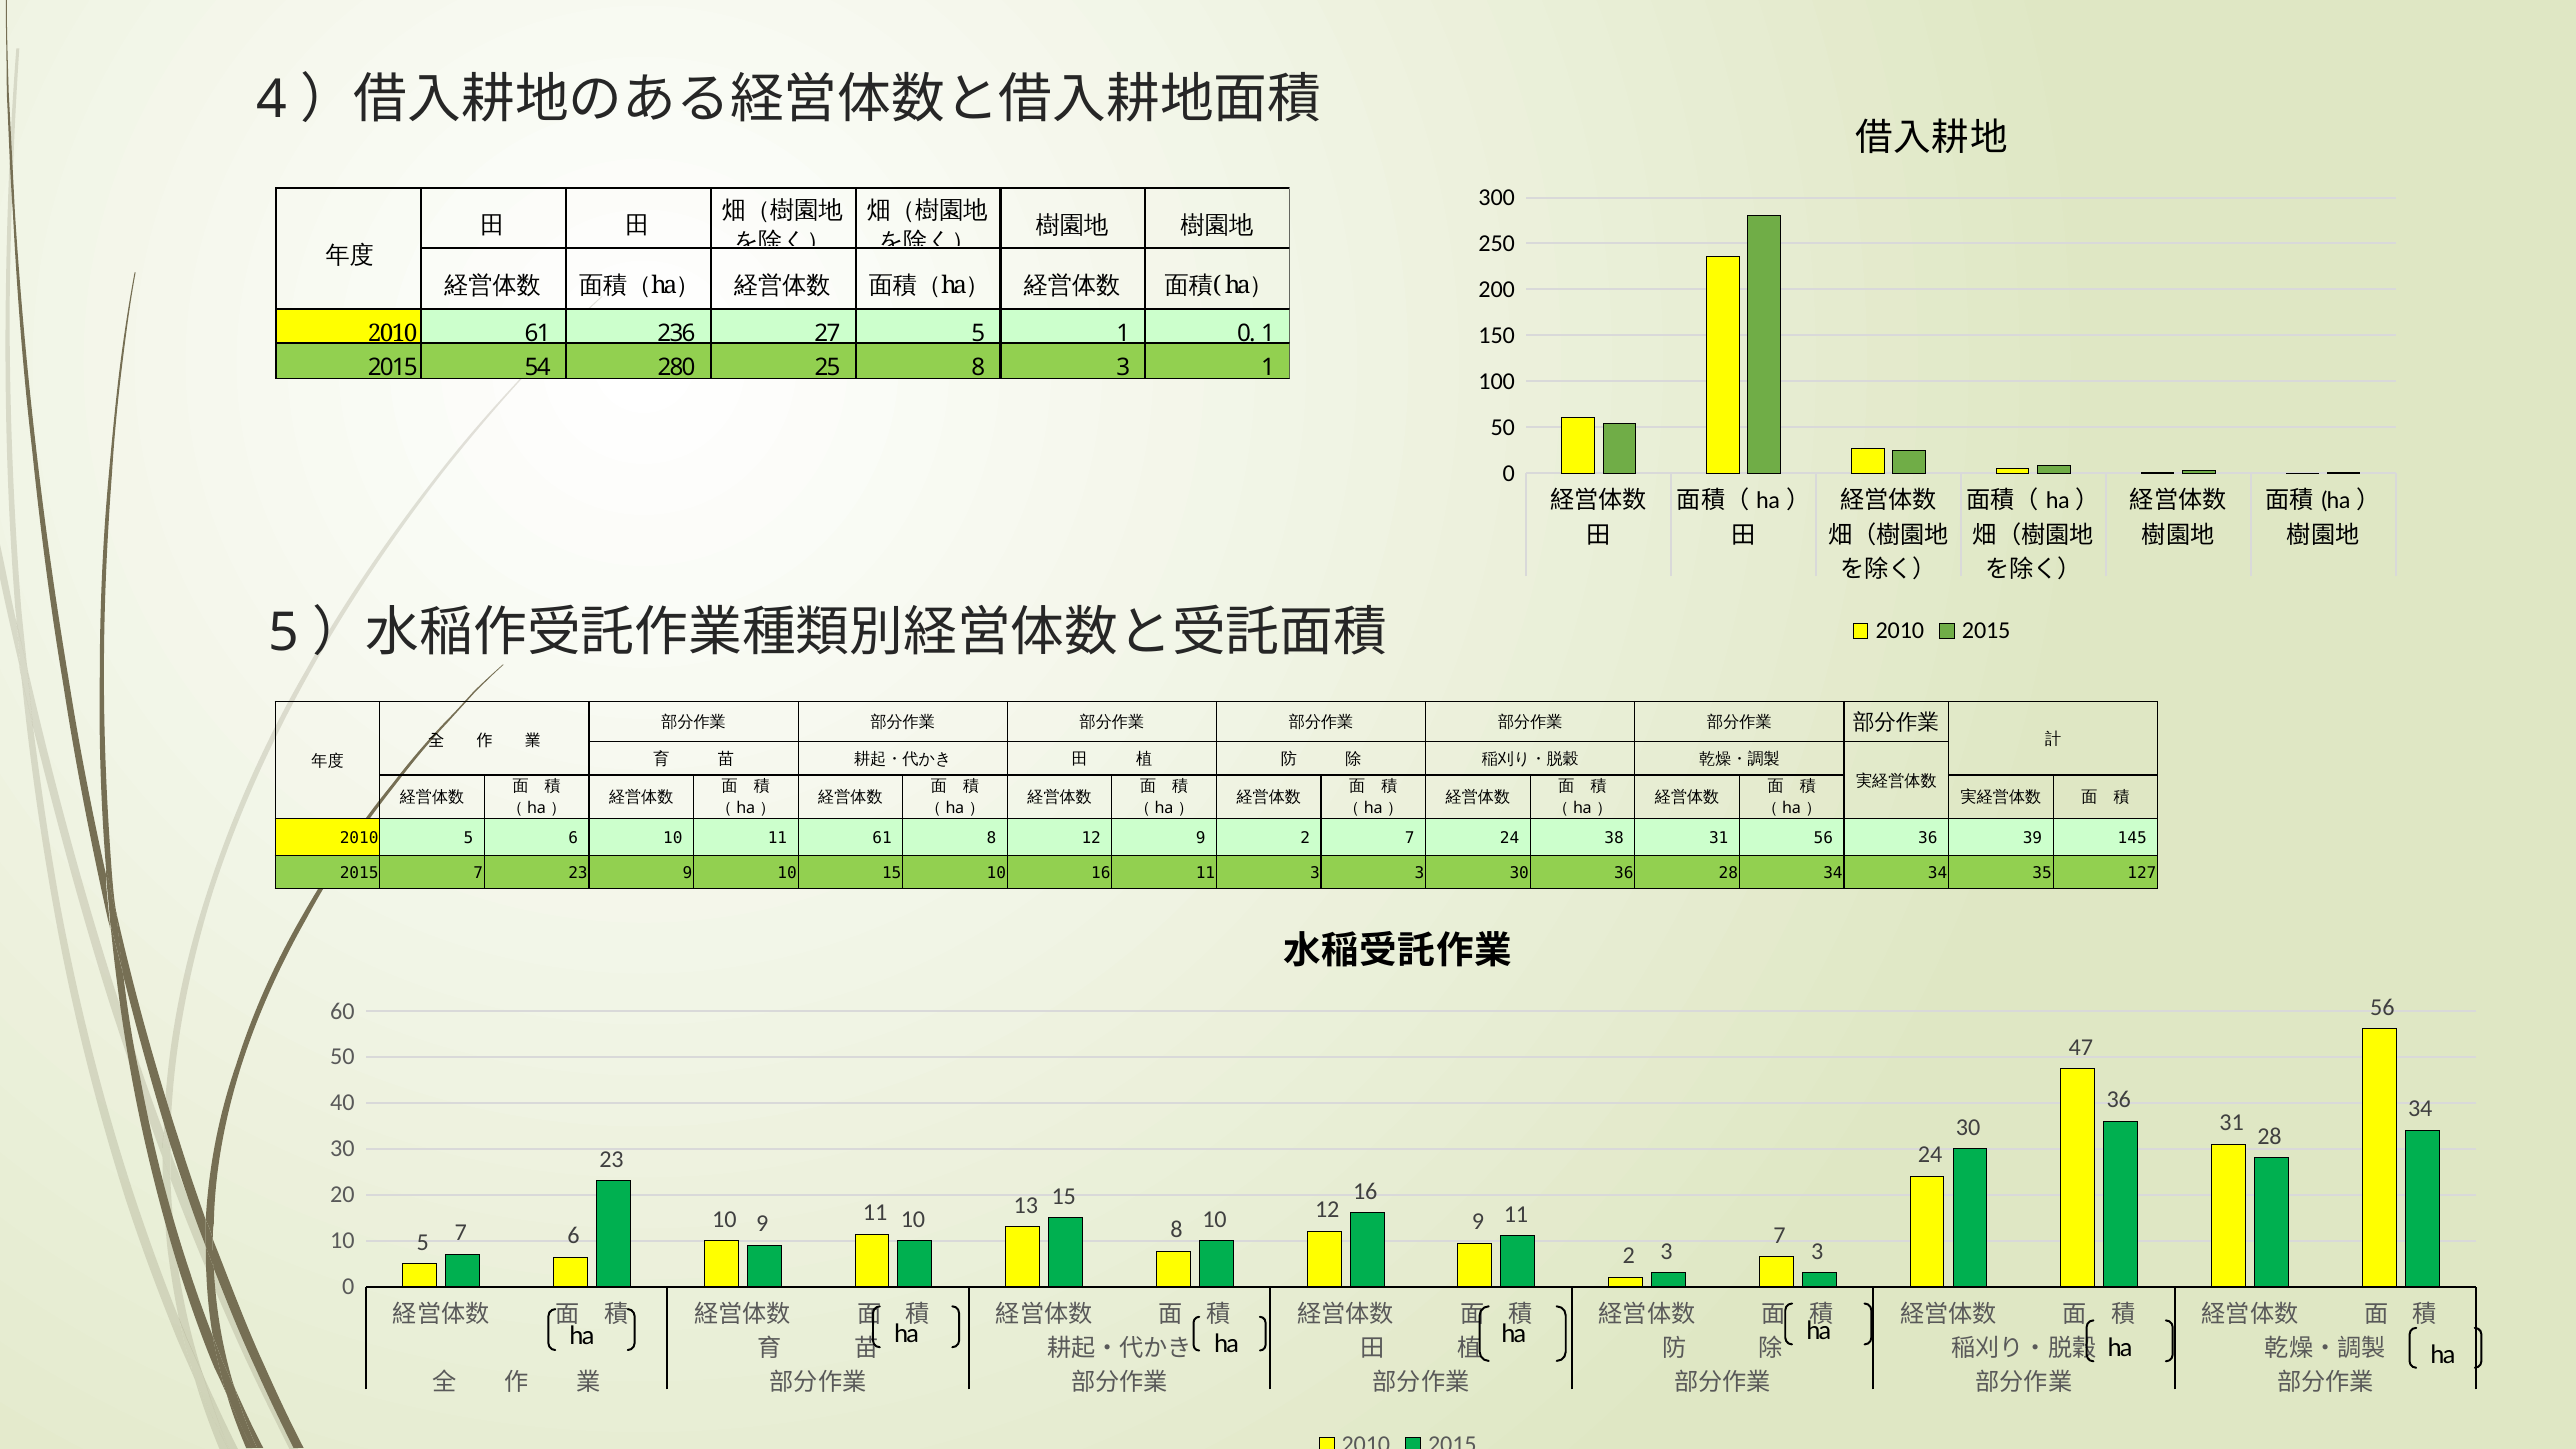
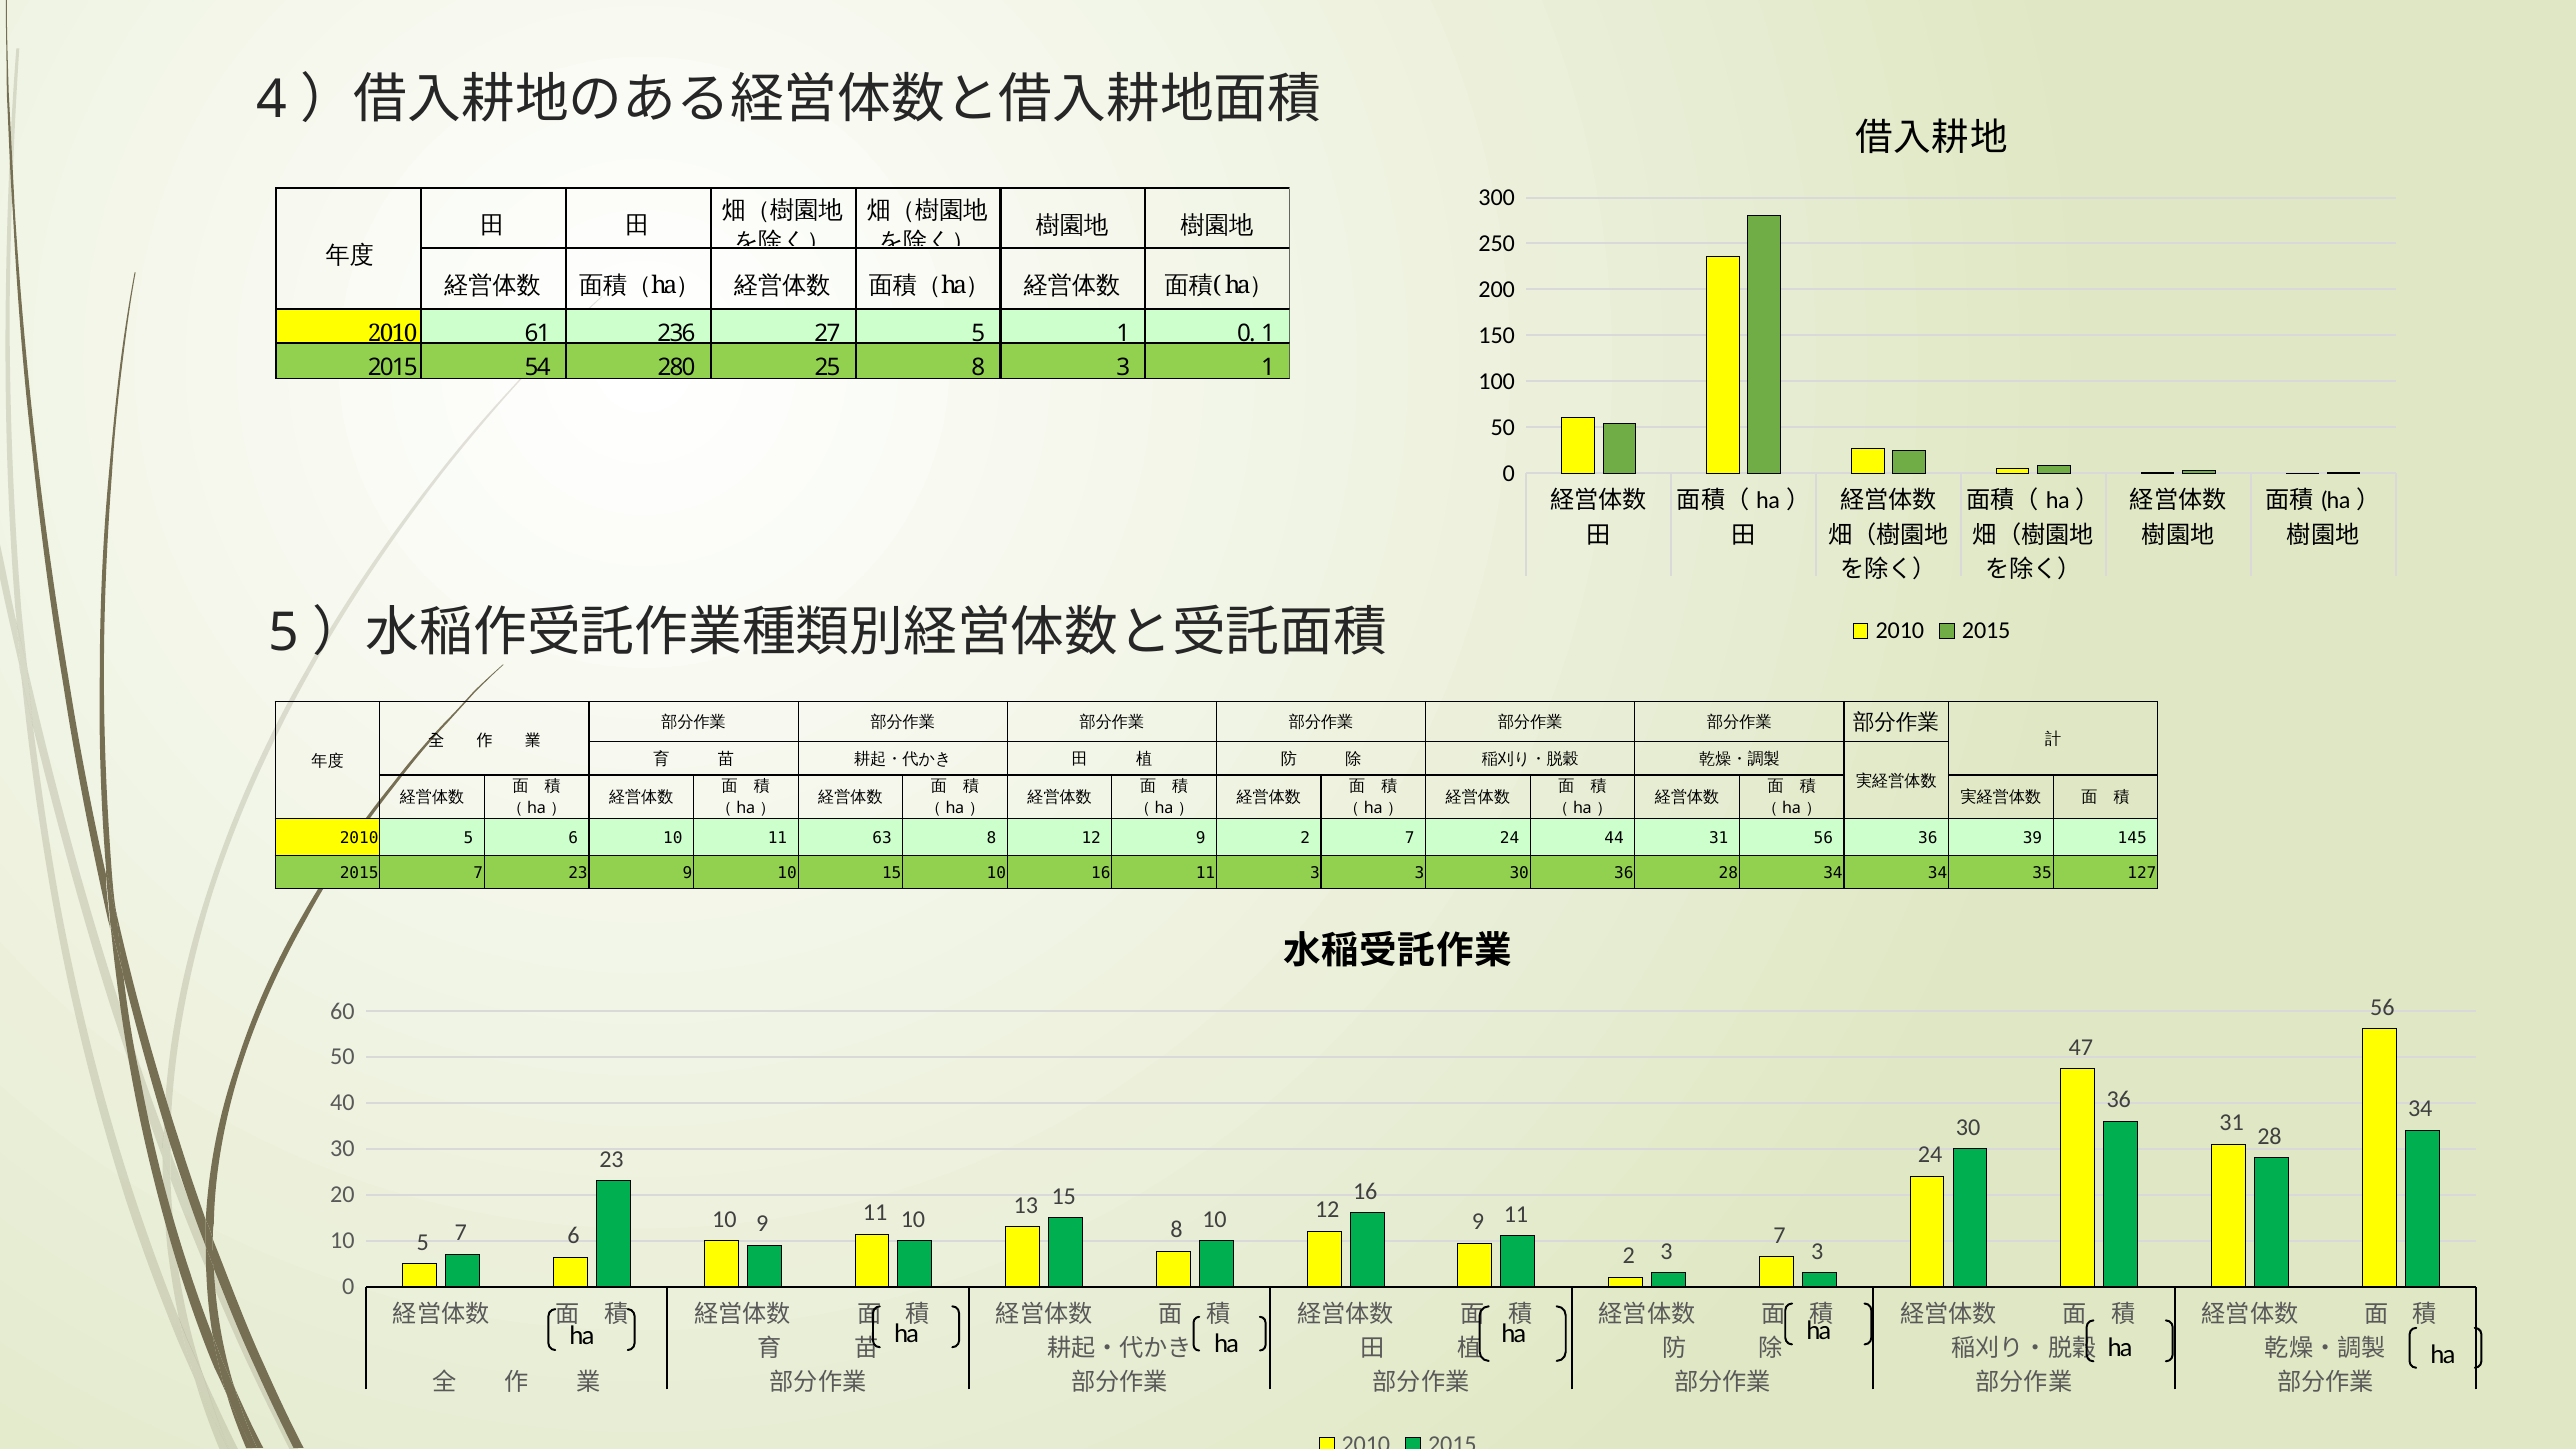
11 61: 61 -> 63
38: 38 -> 44
